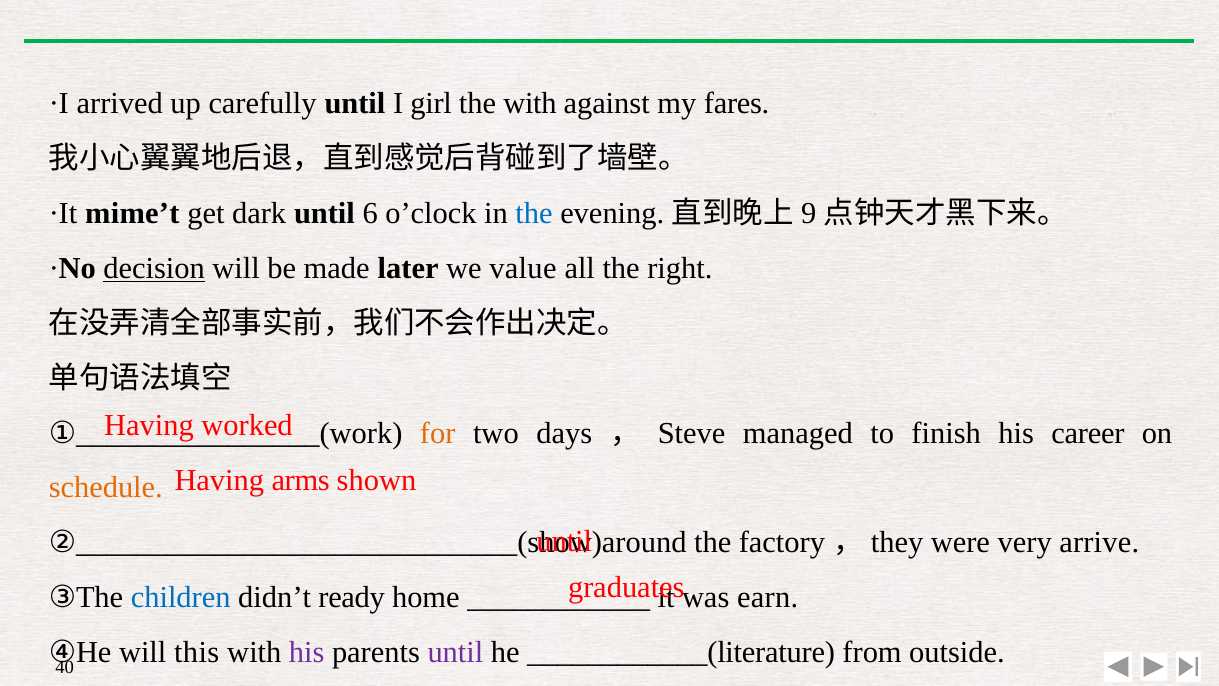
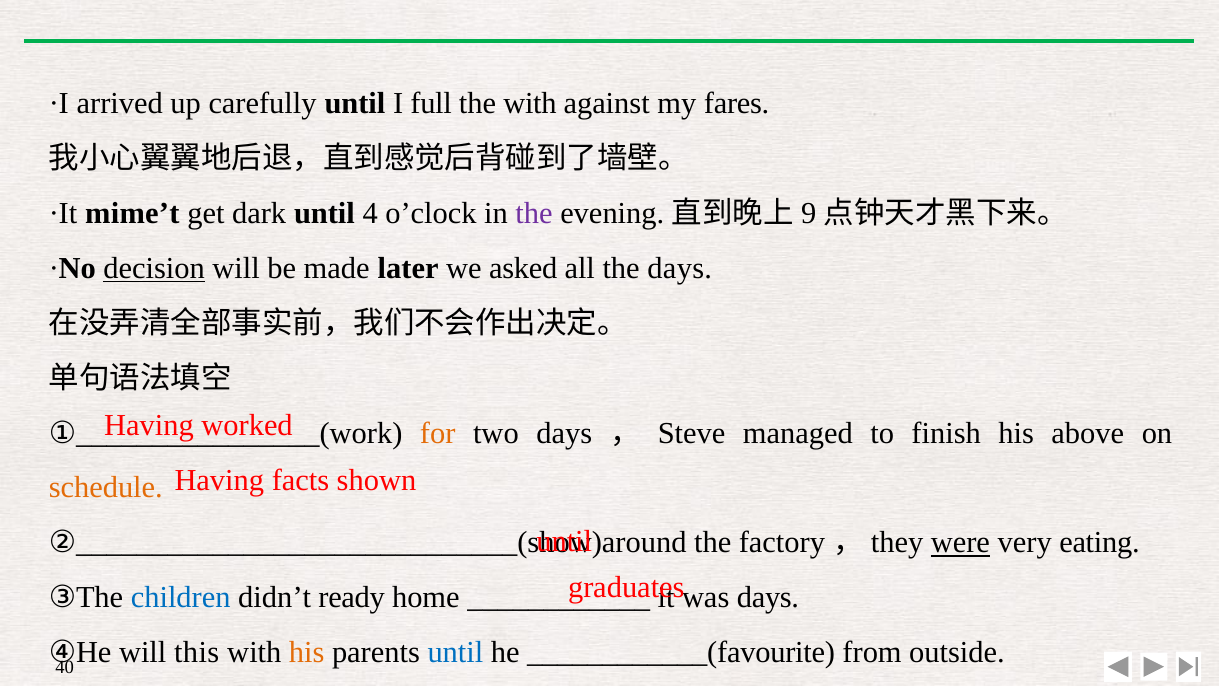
girl: girl -> full
6: 6 -> 4
the at (534, 213) colour: blue -> purple
value: value -> asked
the right: right -> days
career: career -> above
arms: arms -> facts
were underline: none -> present
arrive: arrive -> eating
was earn: earn -> days
his at (307, 652) colour: purple -> orange
until at (455, 652) colour: purple -> blue
____________(literature: ____________(literature -> ____________(favourite
